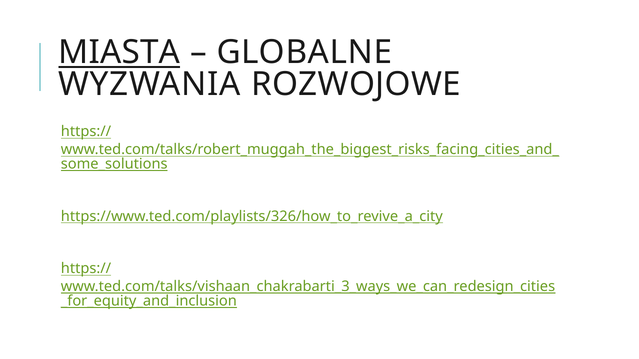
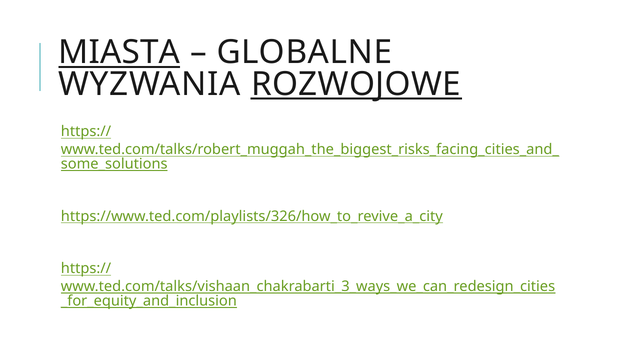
ROZWOJOWE underline: none -> present
